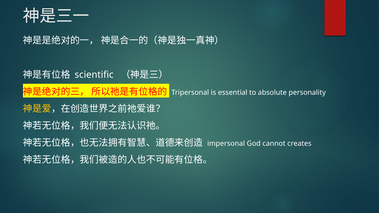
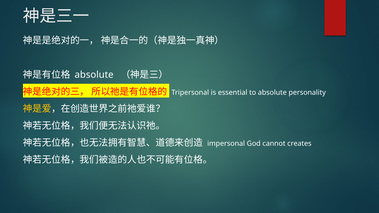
scientific at (94, 75): scientific -> absolute
